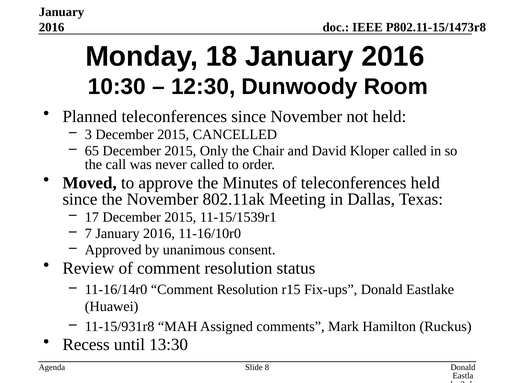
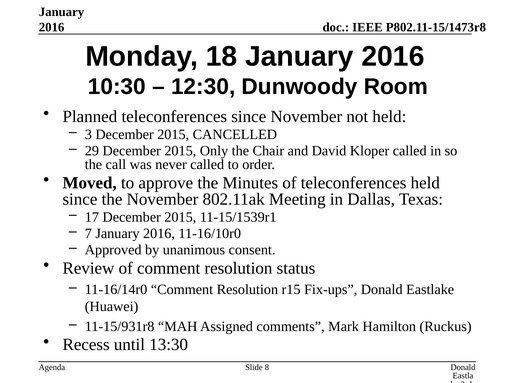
65: 65 -> 29
